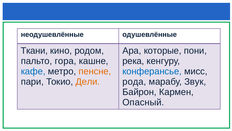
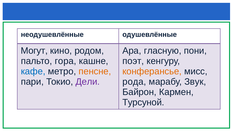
Ткани: Ткани -> Могут
которые: которые -> гласную
река: река -> поэт
конферансье colour: blue -> orange
Дели colour: orange -> purple
Опасный: Опасный -> Турсуной
